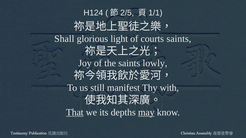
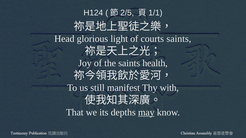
Shall: Shall -> Head
lowly: lowly -> health
That underline: present -> none
